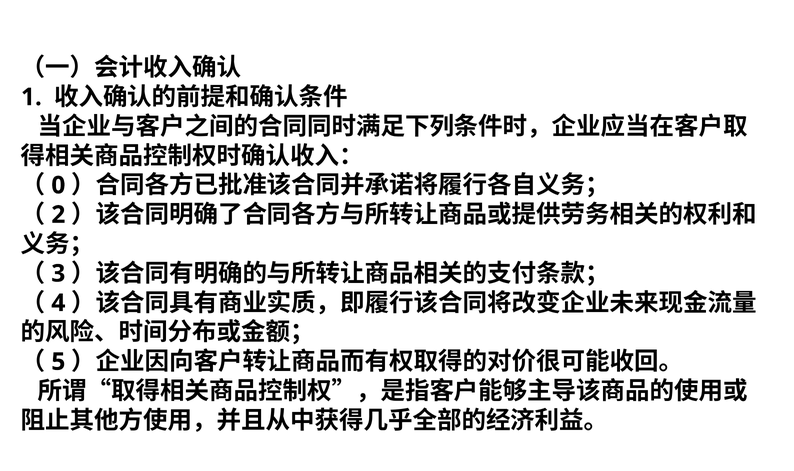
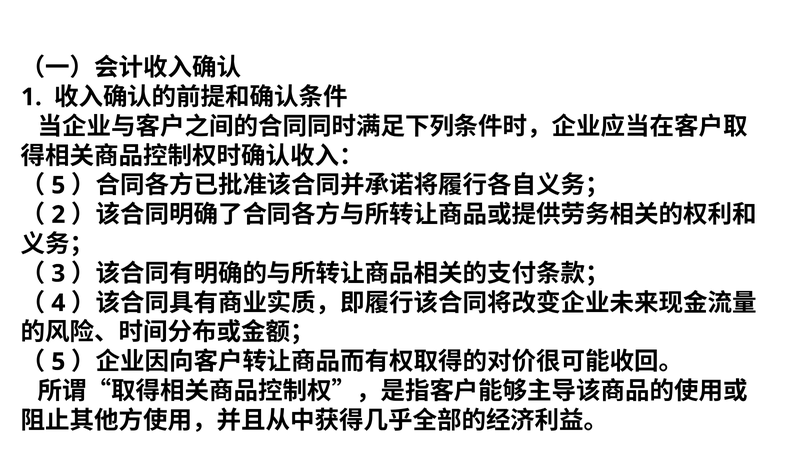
0 at (58, 185): 0 -> 5
